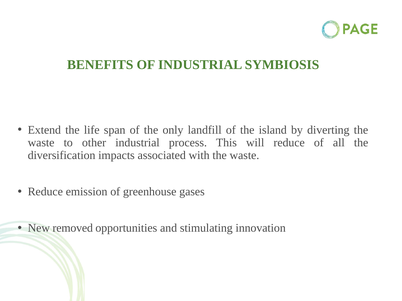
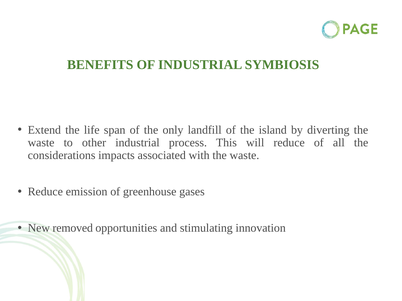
diversification: diversification -> considerations
